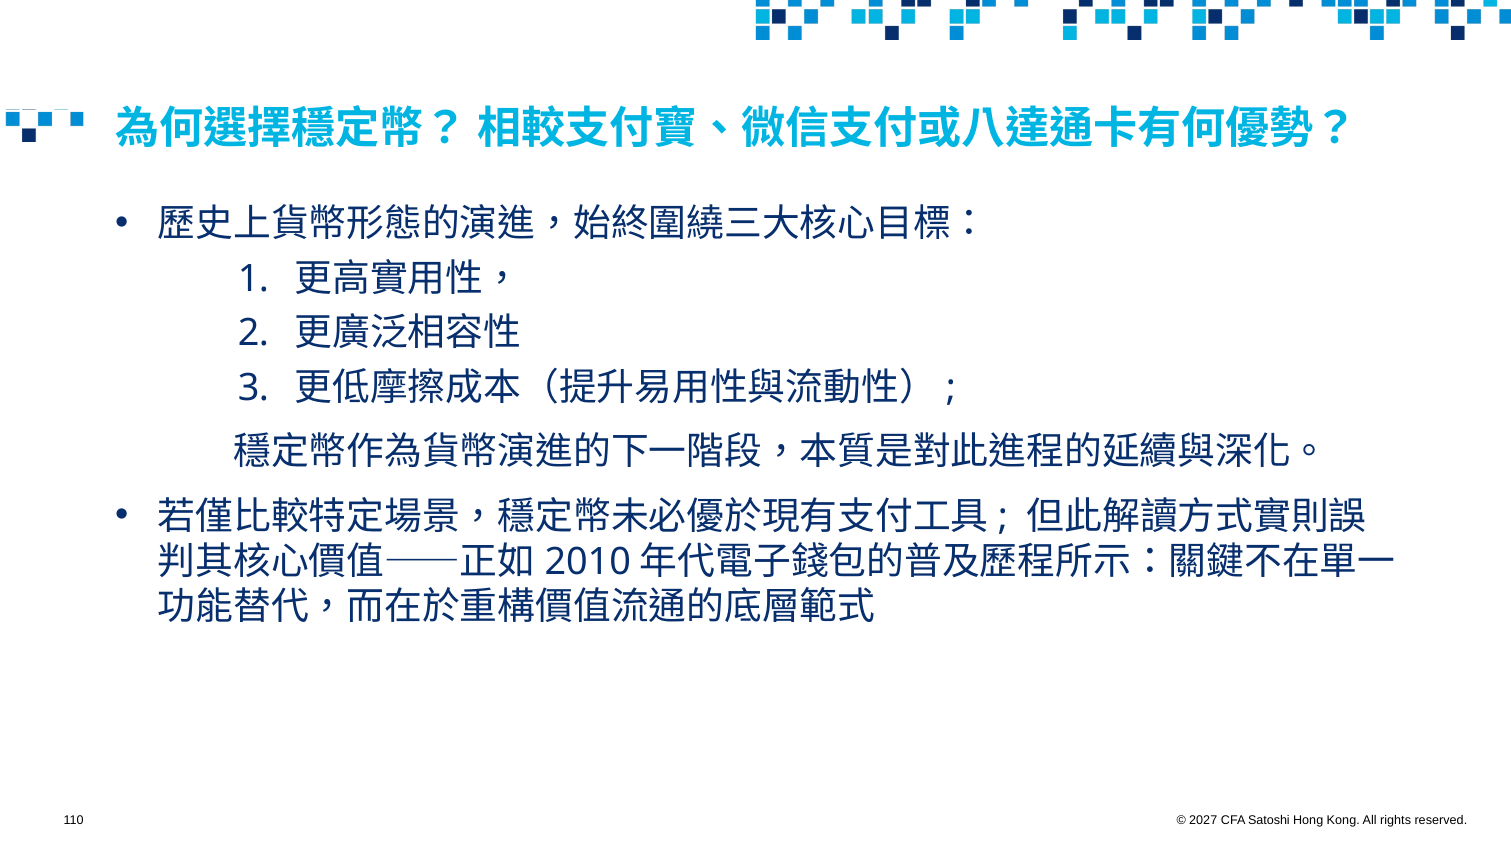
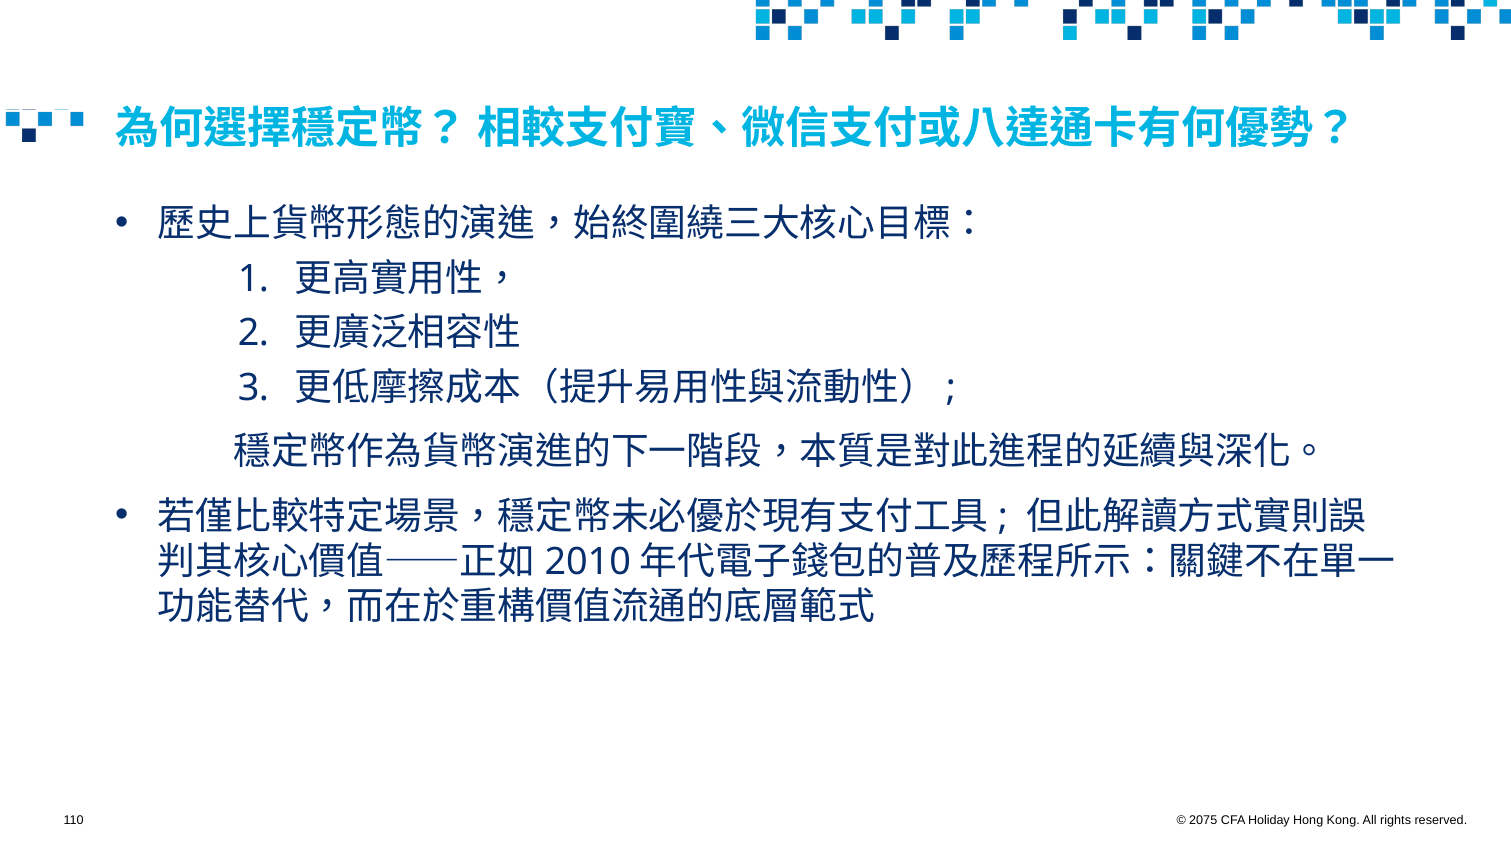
2027: 2027 -> 2075
Satoshi: Satoshi -> Holiday
